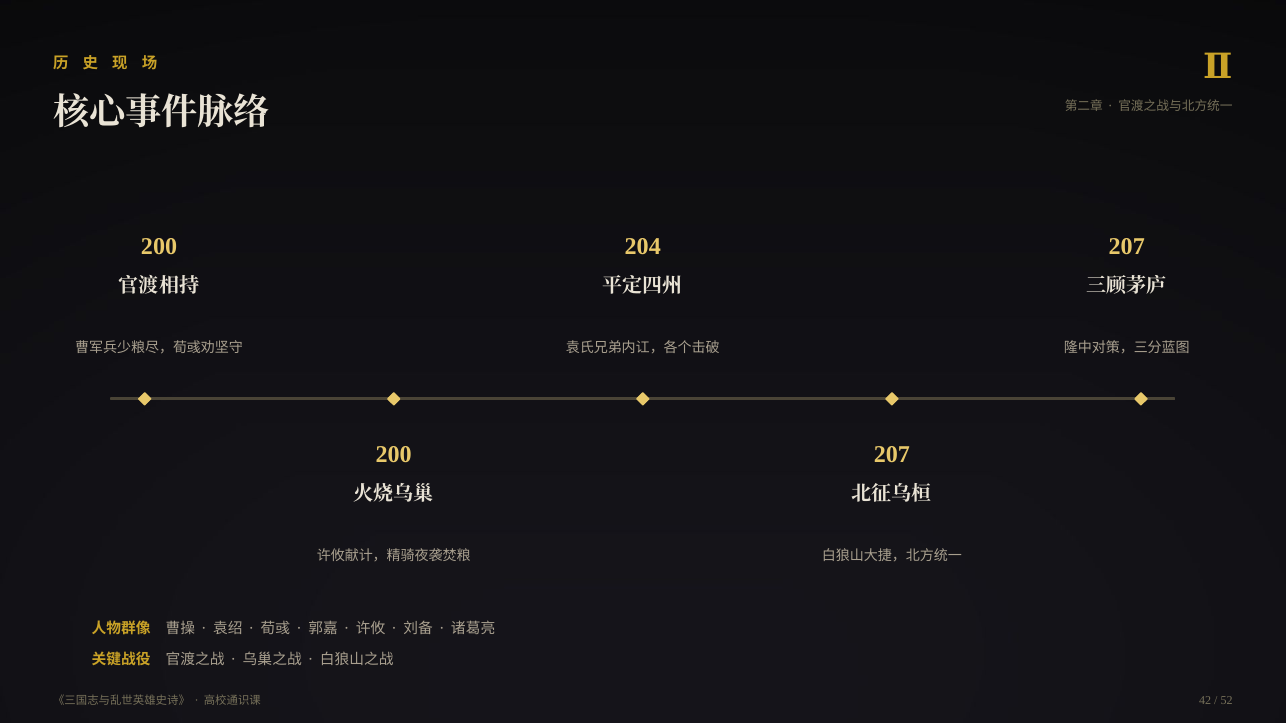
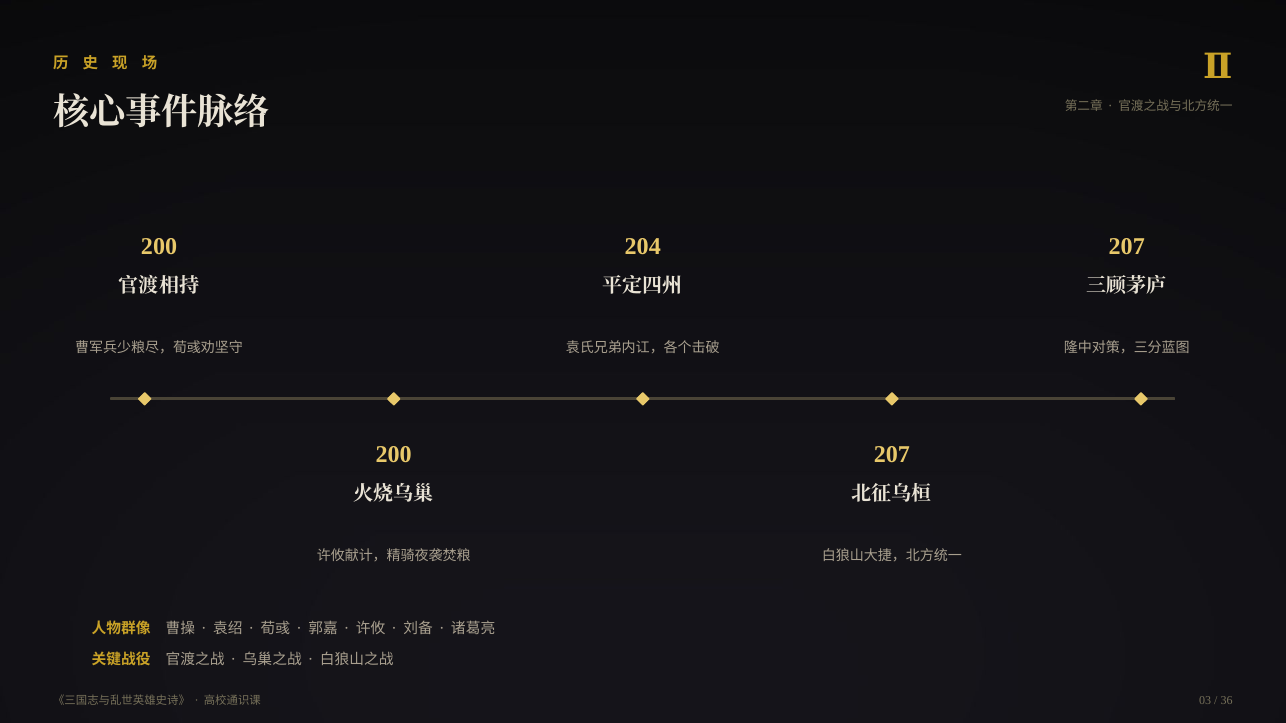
42: 42 -> 03
52: 52 -> 36
